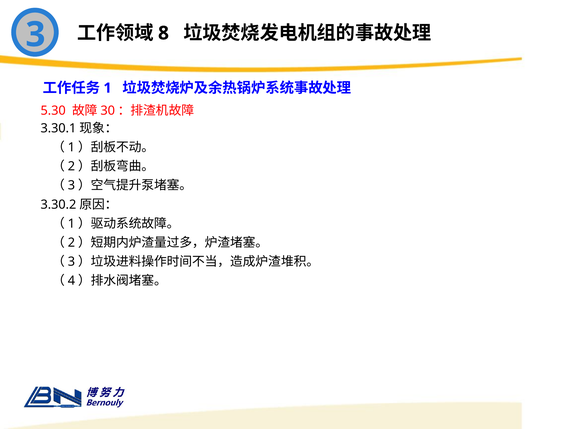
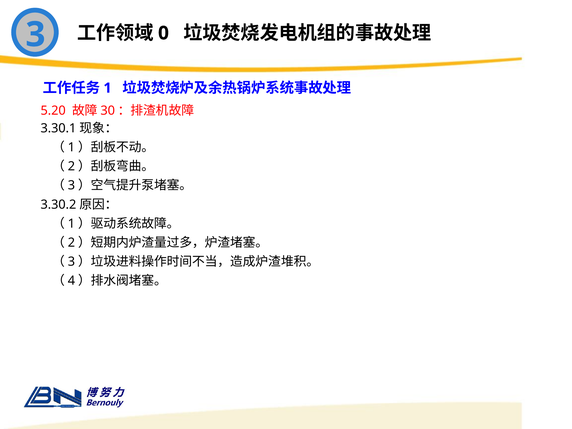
8: 8 -> 0
5.30: 5.30 -> 5.20
